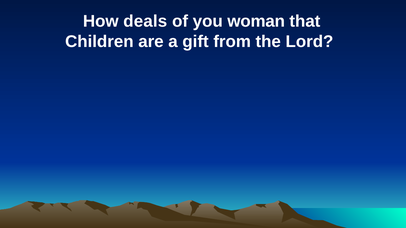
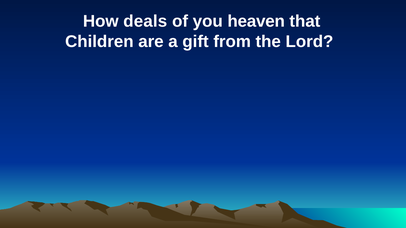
woman: woman -> heaven
